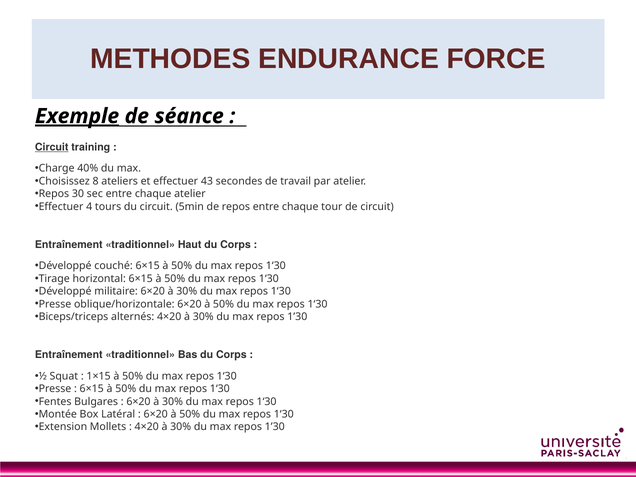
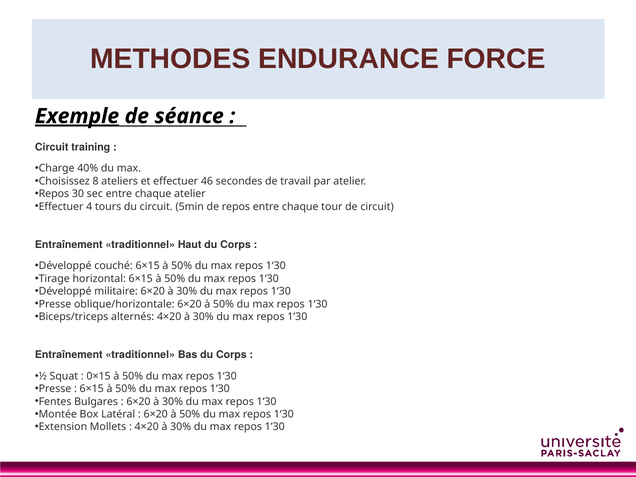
Circuit at (52, 147) underline: present -> none
43: 43 -> 46
1×15: 1×15 -> 0×15
